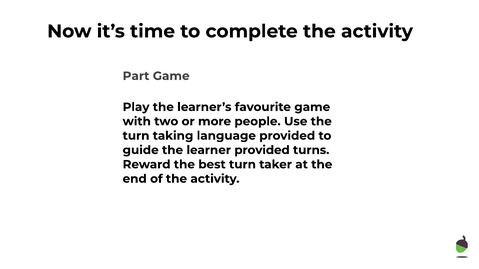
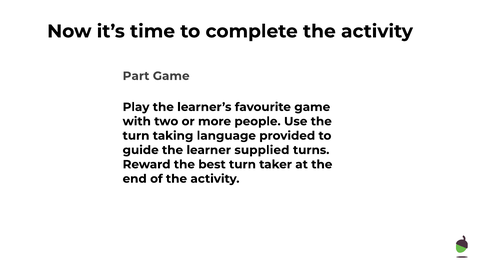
learner provided: provided -> supplied
